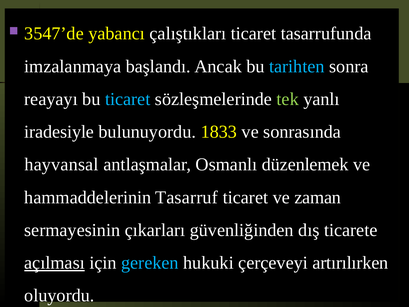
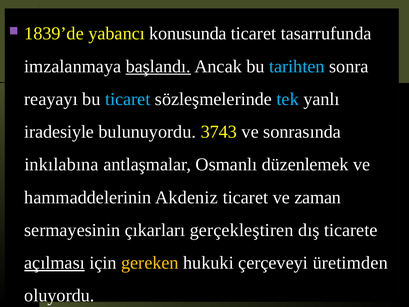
3547’de: 3547’de -> 1839’de
çalıştıkları: çalıştıkları -> konusunda
başlandı underline: none -> present
tek colour: light green -> light blue
1833: 1833 -> 3743
hayvansal: hayvansal -> inkılabına
Tasarruf: Tasarruf -> Akdeniz
güvenliğinden: güvenliğinden -> gerçekleştiren
gereken colour: light blue -> yellow
artırılırken: artırılırken -> üretimden
